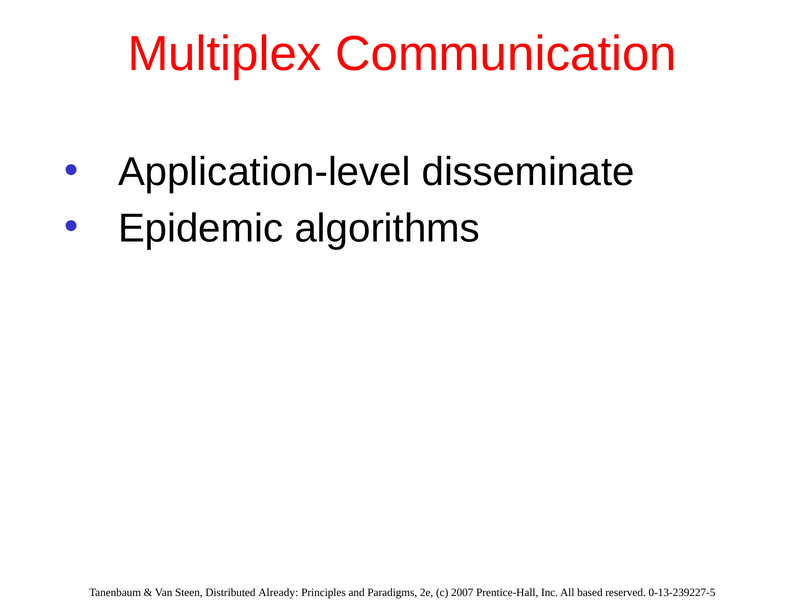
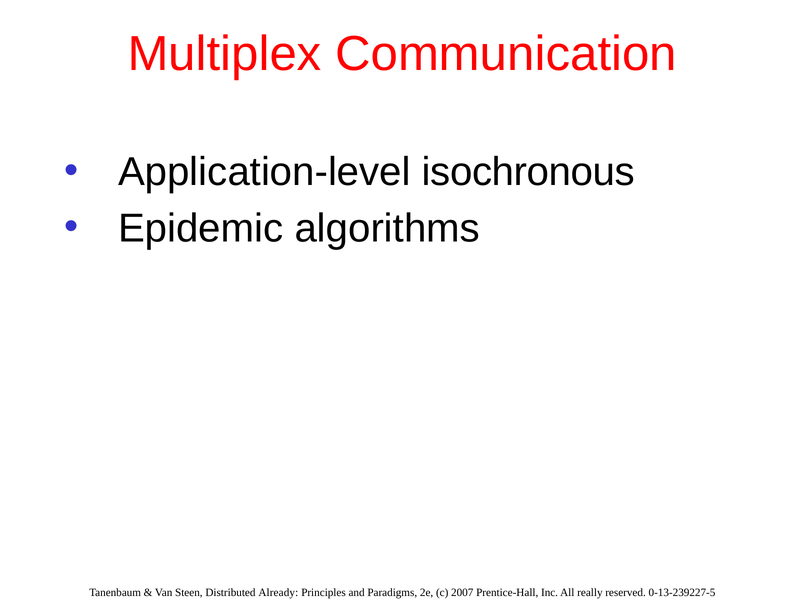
disseminate: disseminate -> isochronous
based: based -> really
